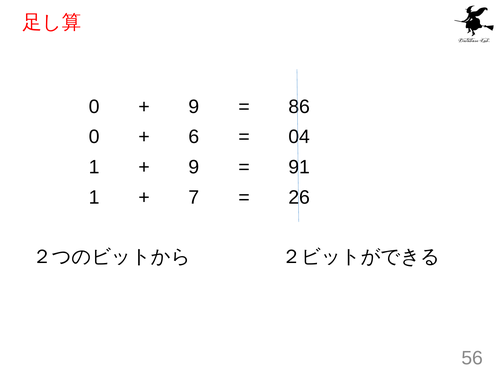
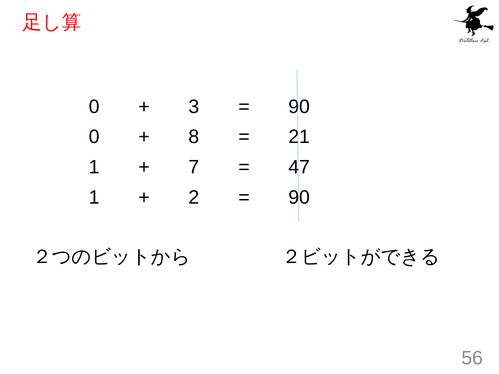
9 at (194, 107): 9 -> 3
86 at (299, 107): 86 -> 90
6: 6 -> 8
04: 04 -> 21
9 at (194, 167): 9 -> 7
91: 91 -> 47
7: 7 -> 2
26 at (299, 197): 26 -> 90
